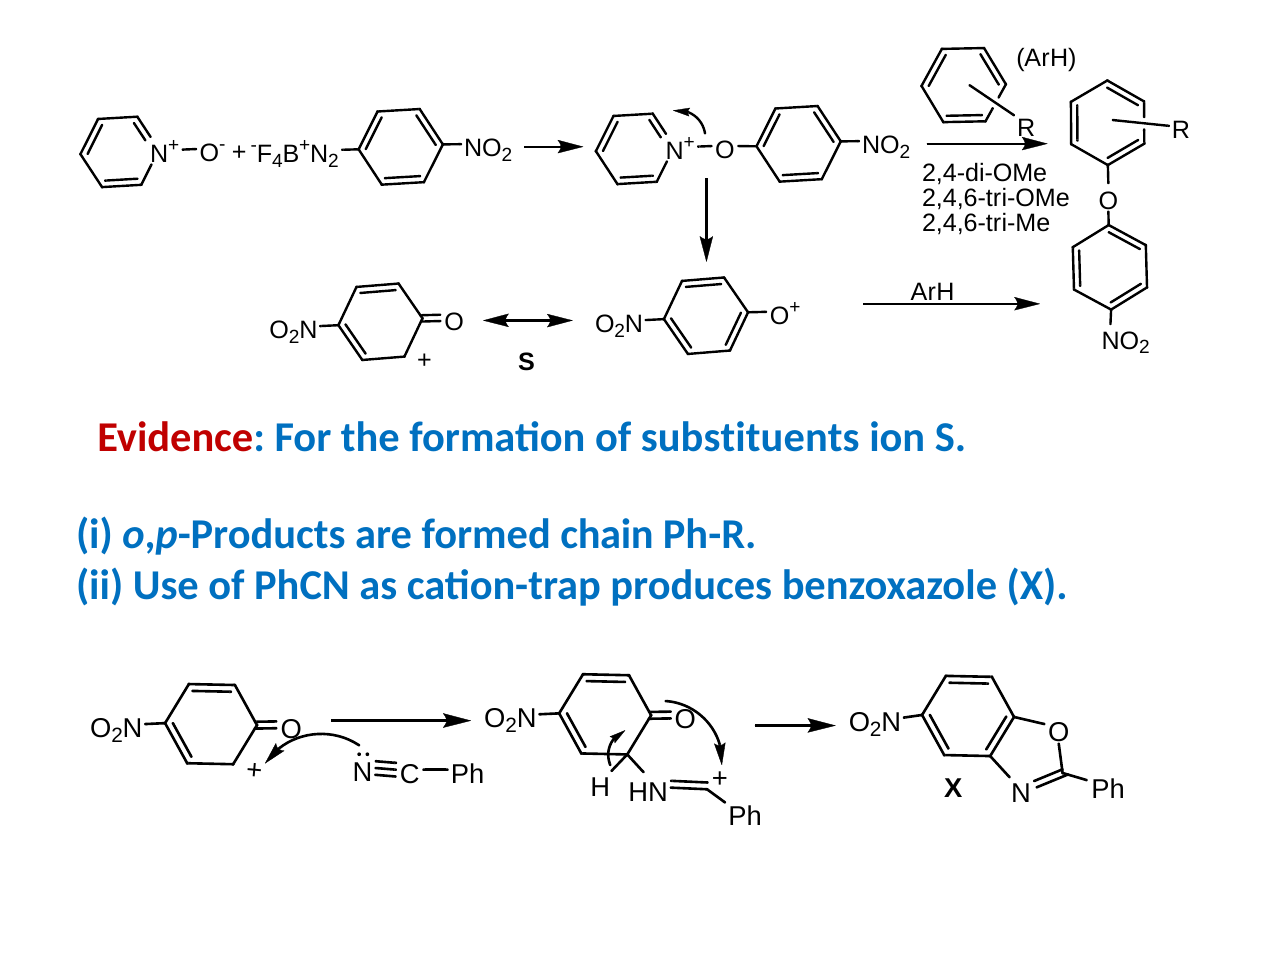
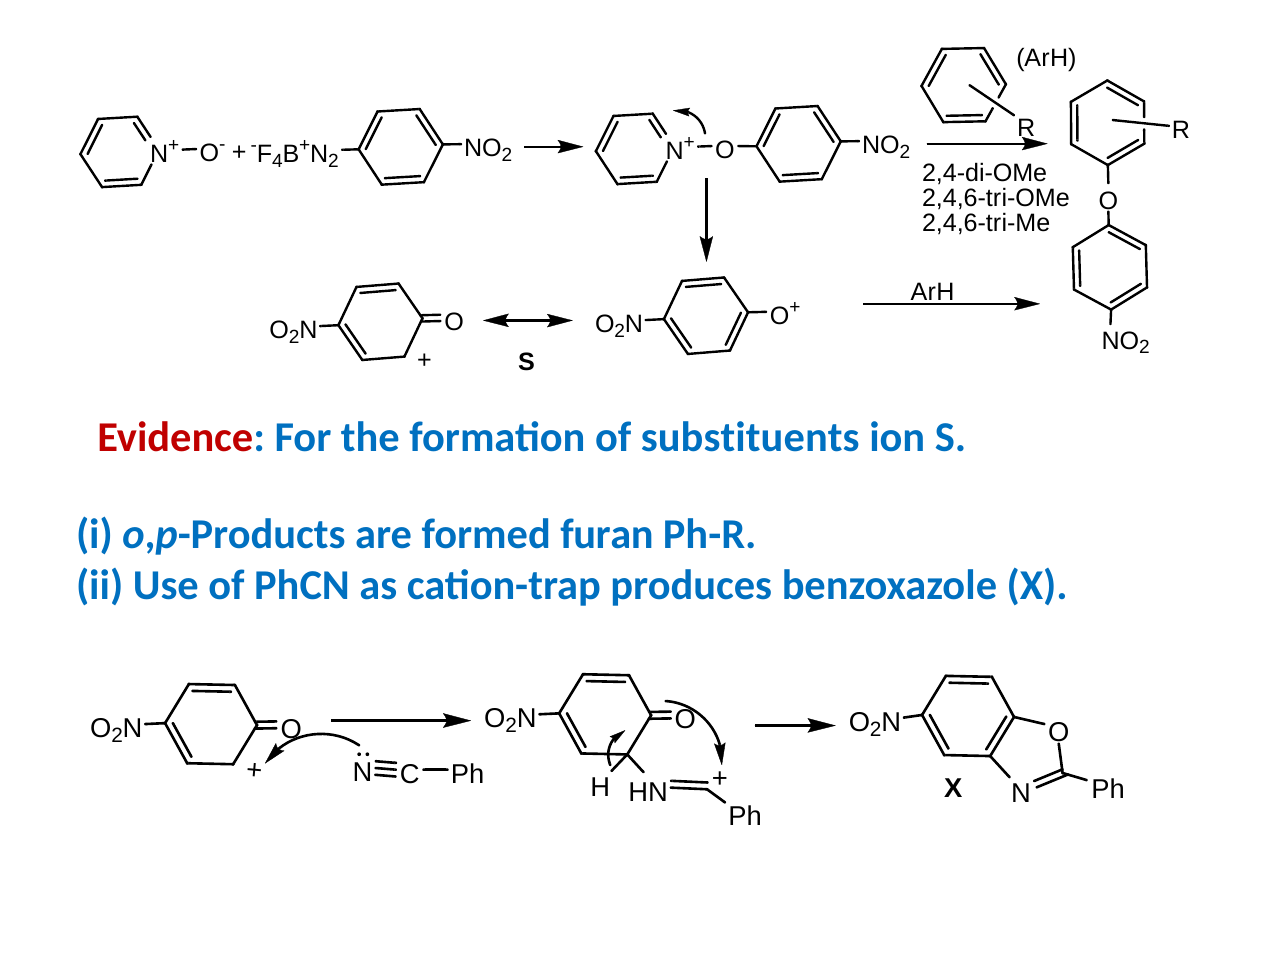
chain: chain -> furan
